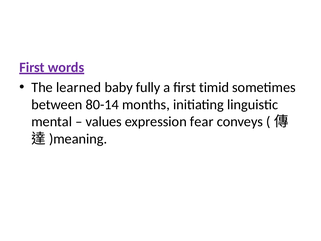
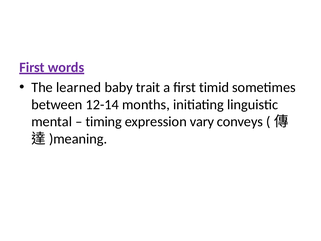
fully: fully -> trait
80-14: 80-14 -> 12-14
values: values -> timing
fear: fear -> vary
